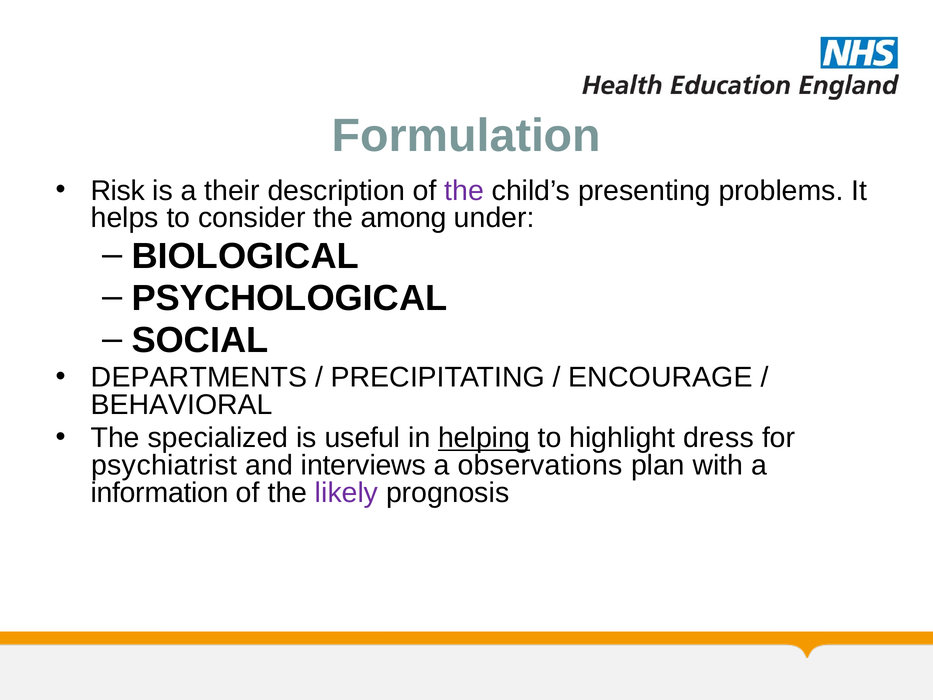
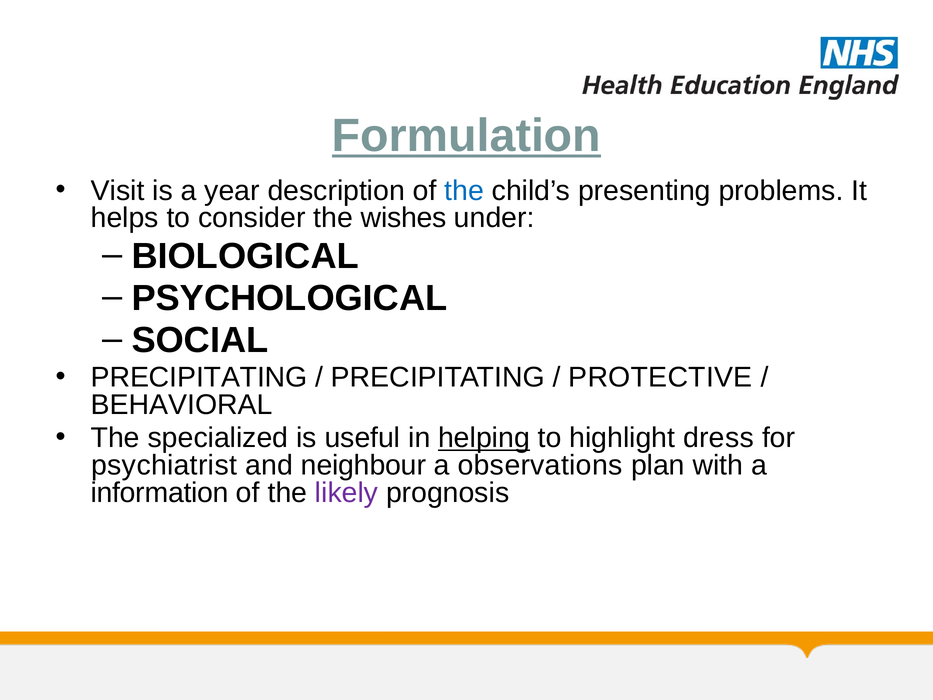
Formulation underline: none -> present
Risk: Risk -> Visit
their: their -> year
the at (464, 191) colour: purple -> blue
among: among -> wishes
DEPARTMENTS at (199, 377): DEPARTMENTS -> PRECIPITATING
ENCOURAGE: ENCOURAGE -> PROTECTIVE
interviews: interviews -> neighbour
